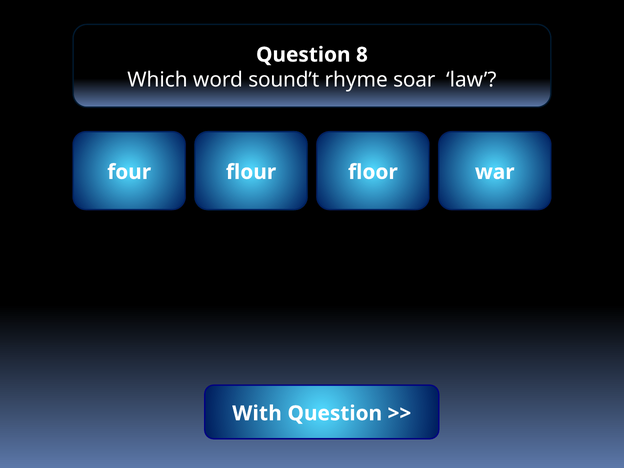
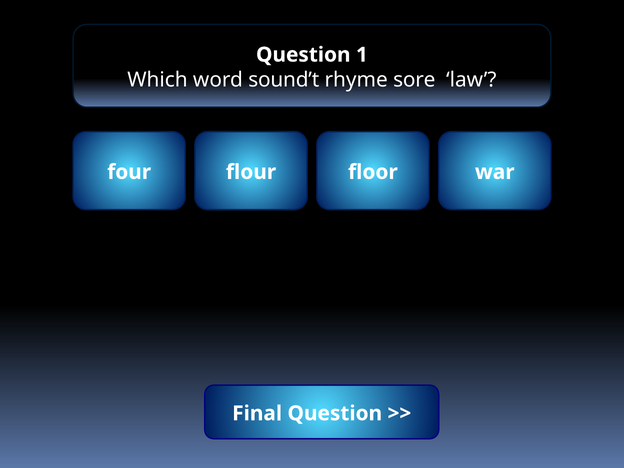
8: 8 -> 1
soar: soar -> sore
With: With -> Final
